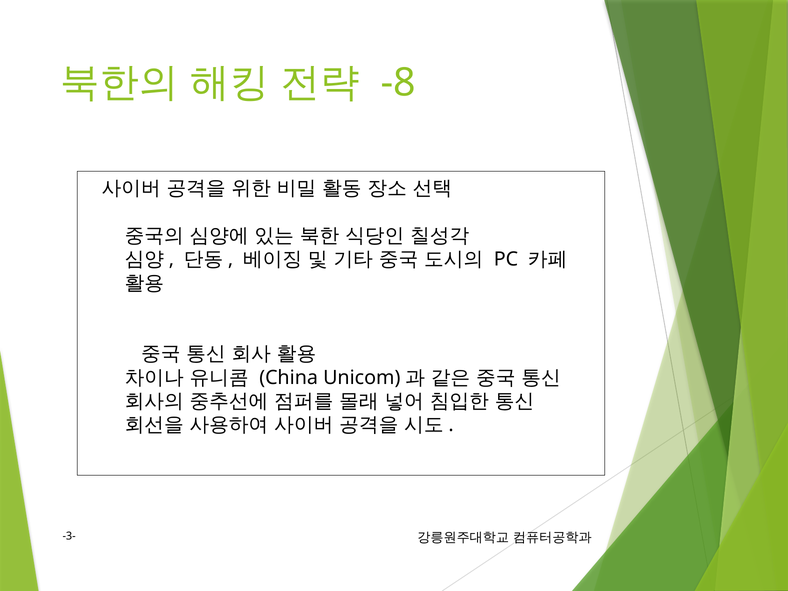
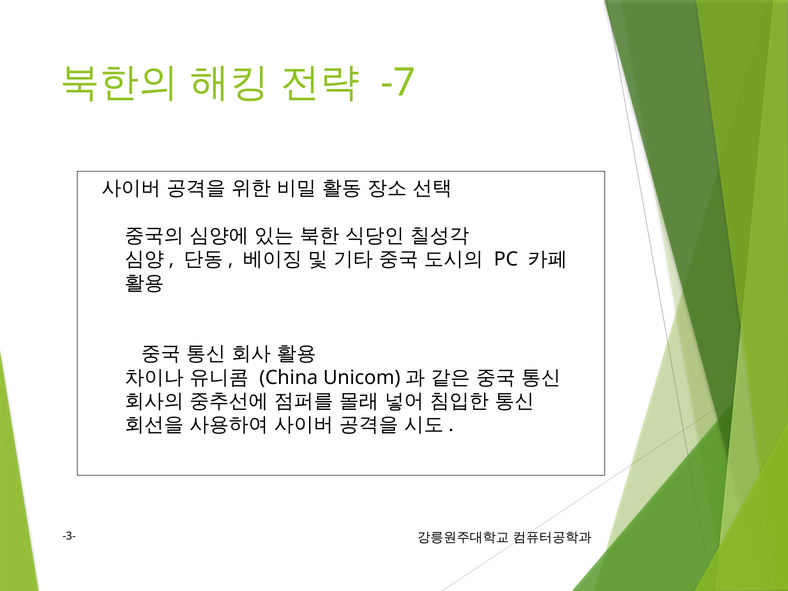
-8: -8 -> -7
